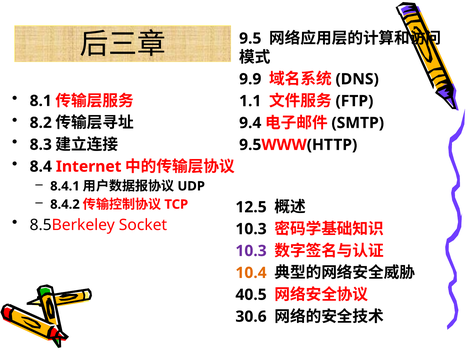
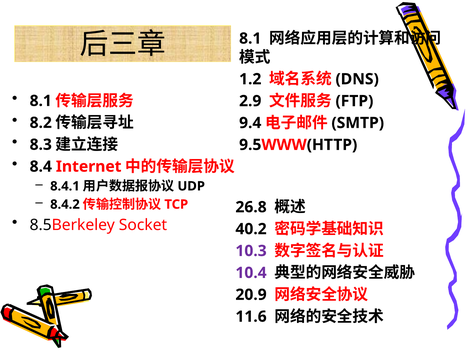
9.5 at (250, 38): 9.5 -> 8.1
9.9: 9.9 -> 1.2
1.1: 1.1 -> 2.9
12.5: 12.5 -> 26.8
10.3 at (251, 229): 10.3 -> 40.2
10.4 colour: orange -> purple
40.5: 40.5 -> 20.9
30.6: 30.6 -> 11.6
